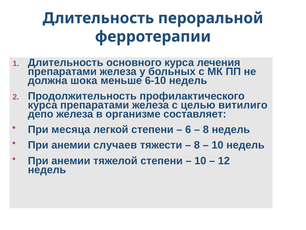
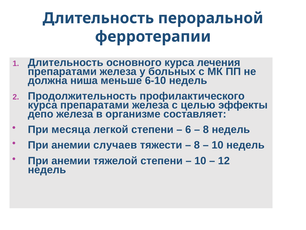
шока: шока -> ниша
витилиго: витилиго -> эффекты
